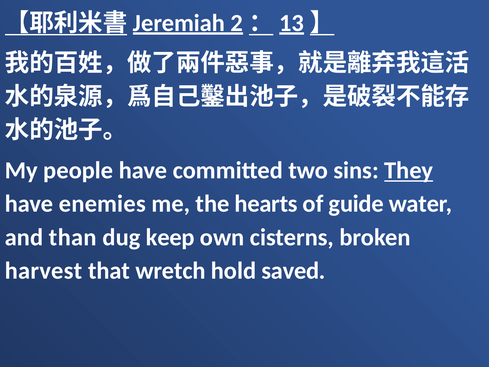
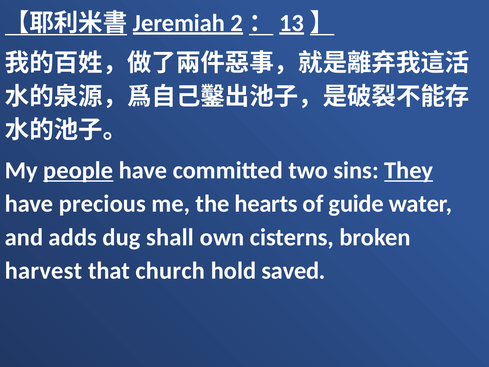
people underline: none -> present
enemies: enemies -> precious
than: than -> adds
keep: keep -> shall
wretch: wretch -> church
